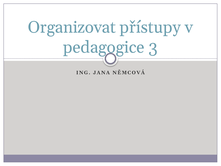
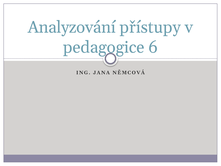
Organizovat: Organizovat -> Analyzování
3: 3 -> 6
